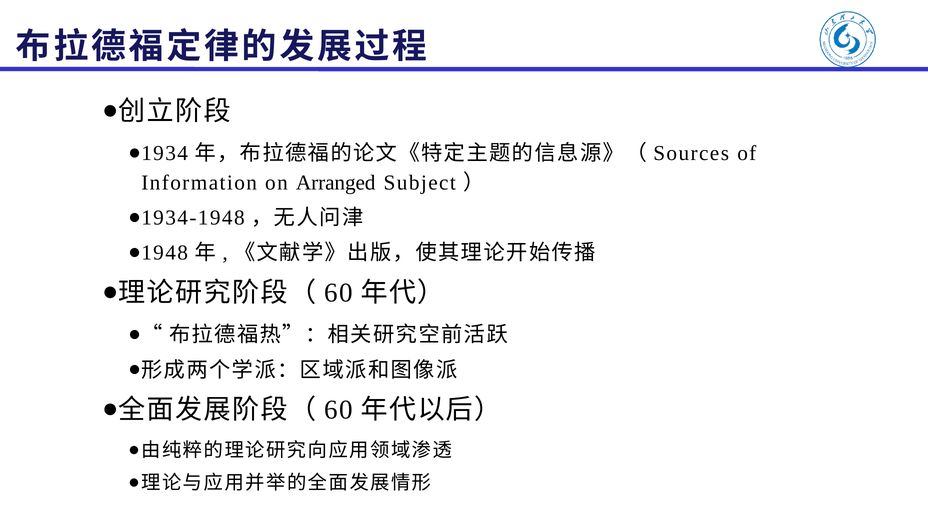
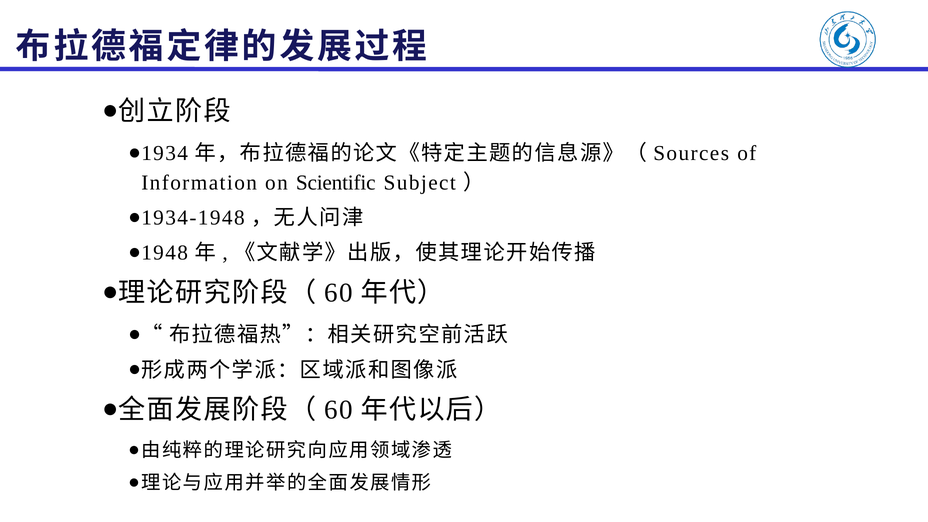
Arranged: Arranged -> Scientific
